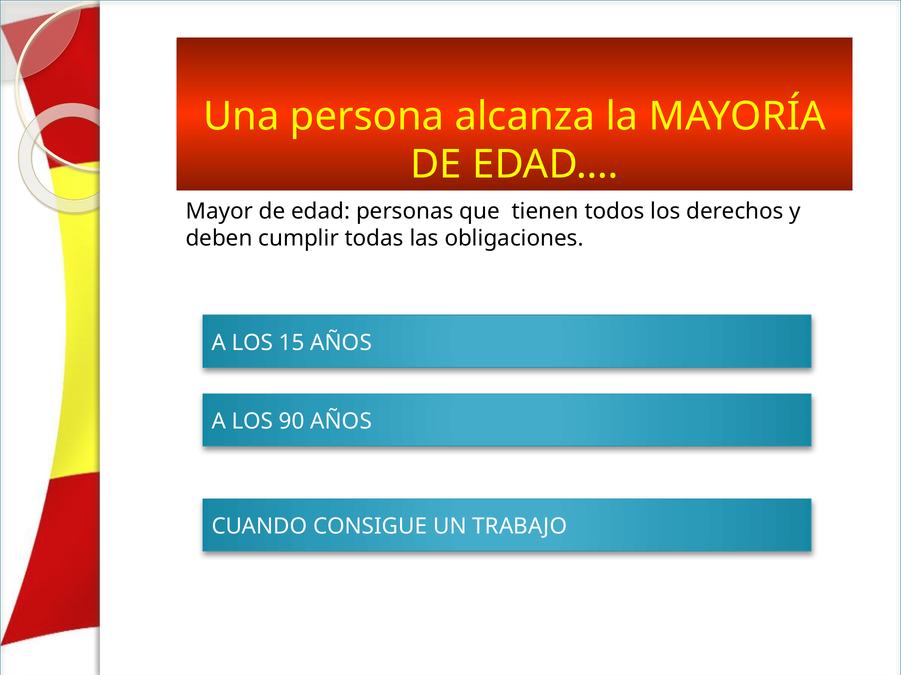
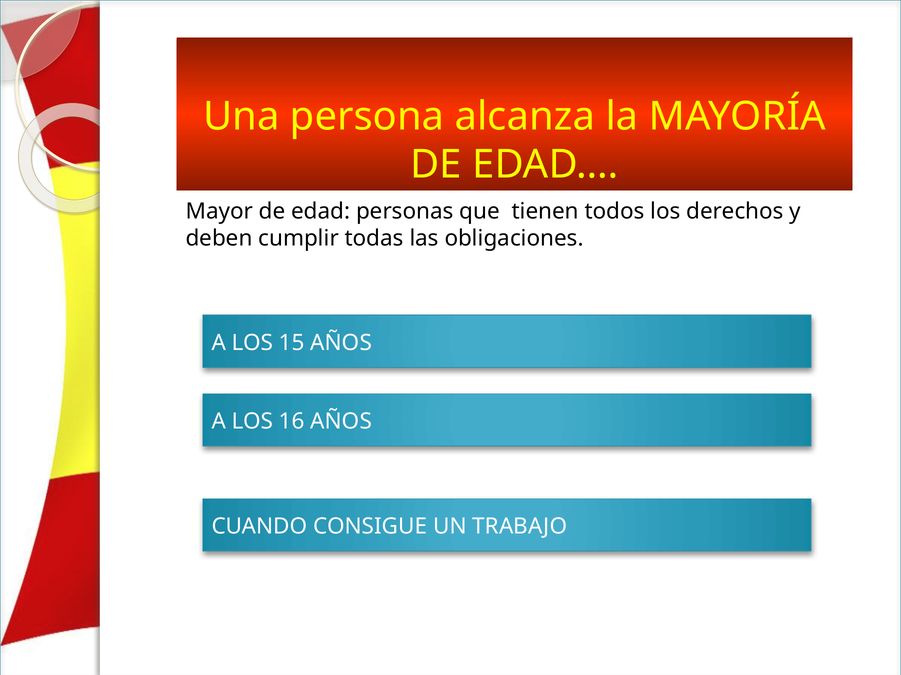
90: 90 -> 16
